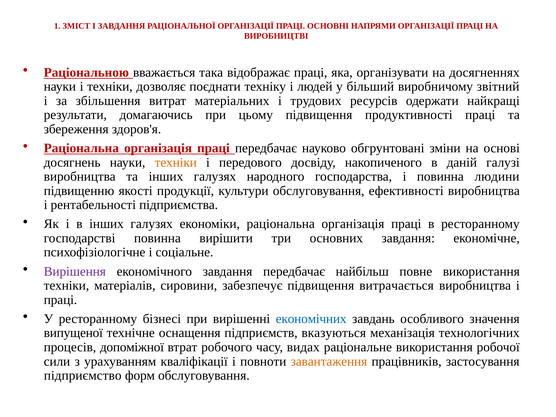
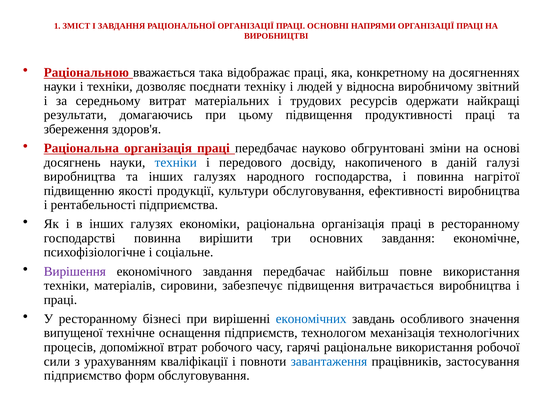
організувати: організувати -> конкретному
більший: більший -> відносна
збільшення: збільшення -> середньому
техніки at (176, 162) colour: orange -> blue
людини: людини -> нагрітої
вказуються: вказуються -> технологом
видах: видах -> гарячі
завантаження colour: orange -> blue
